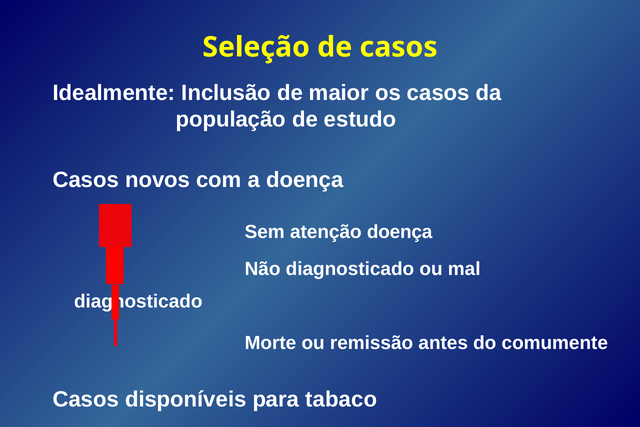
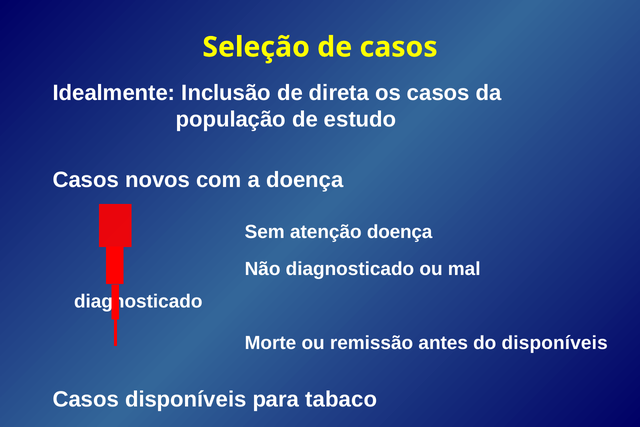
maior: maior -> direta
do comumente: comumente -> disponíveis
